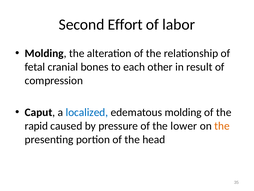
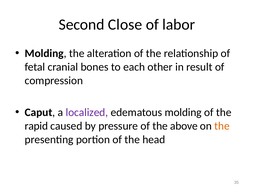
Effort: Effort -> Close
localized colour: blue -> purple
lower: lower -> above
